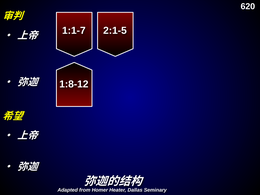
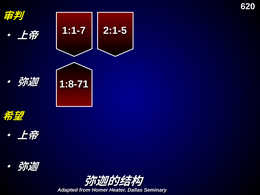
1:8-12: 1:8-12 -> 1:8-71
